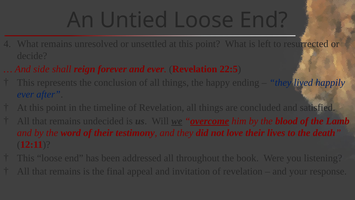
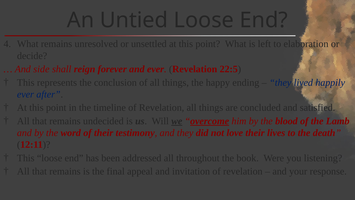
resurrected: resurrected -> elaboration
